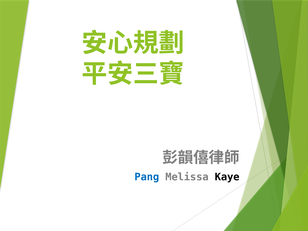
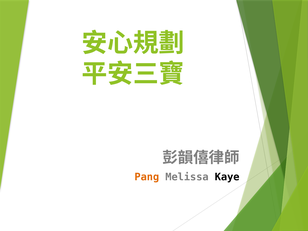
Pang colour: blue -> orange
